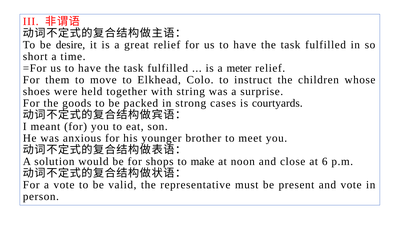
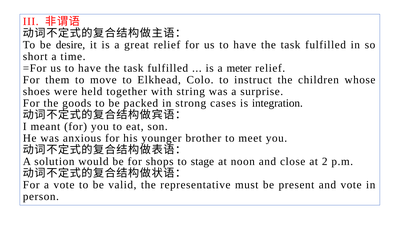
courtyards: courtyards -> integration
make: make -> stage
6: 6 -> 2
